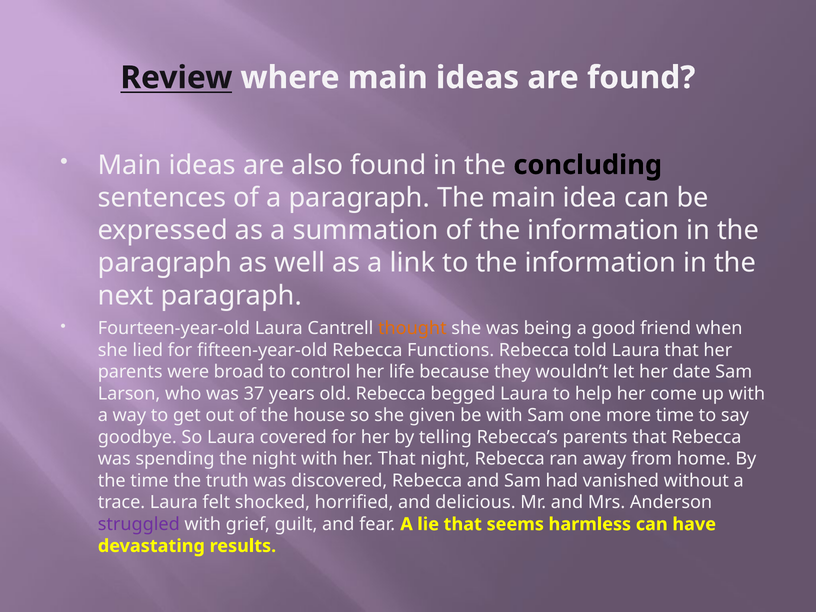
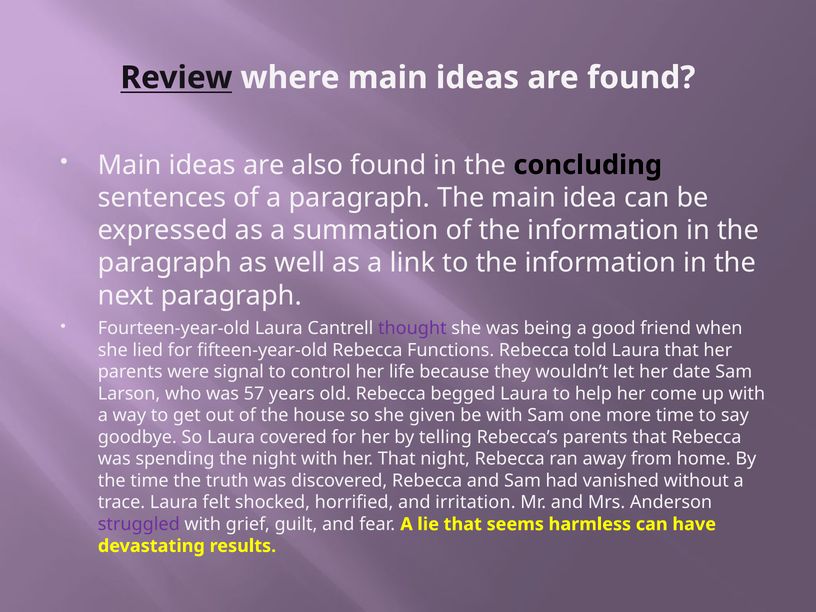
thought colour: orange -> purple
broad: broad -> signal
37: 37 -> 57
delicious: delicious -> irritation
